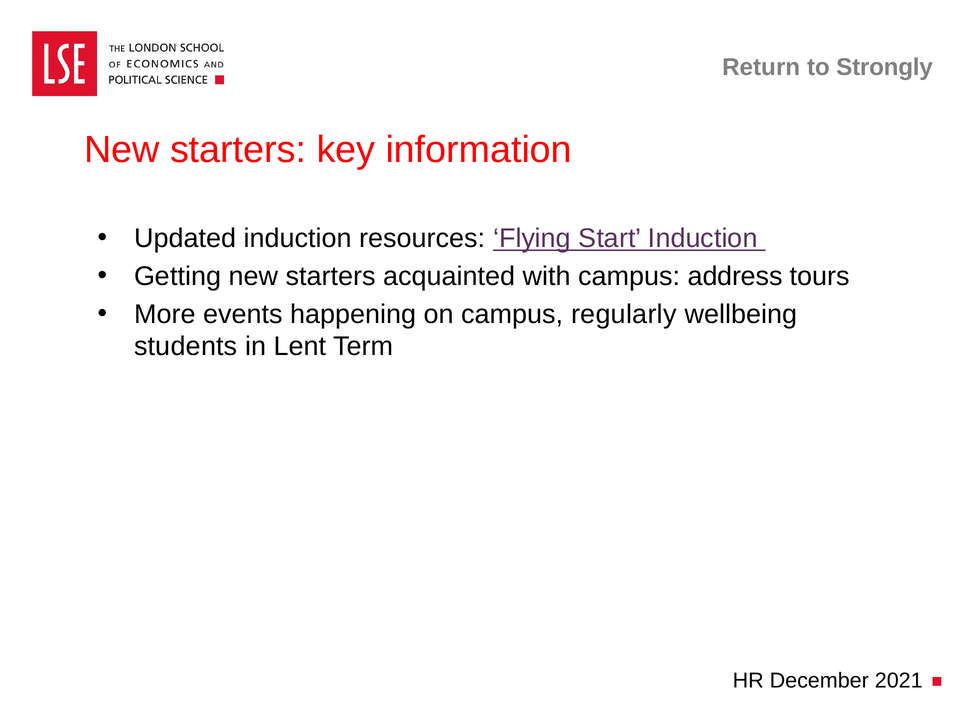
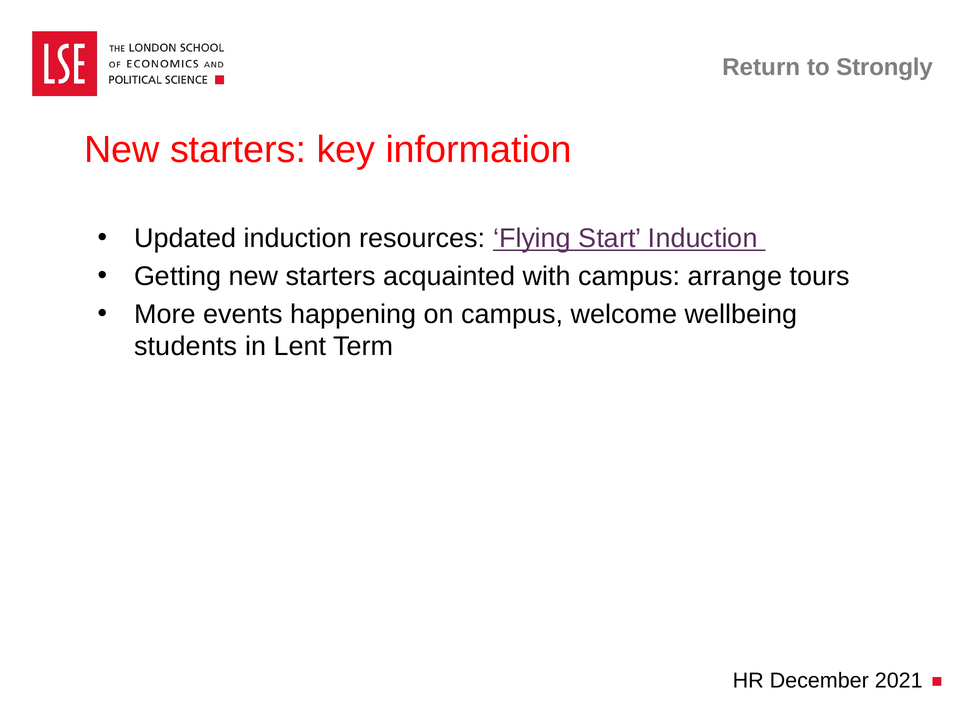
address: address -> arrange
regularly: regularly -> welcome
